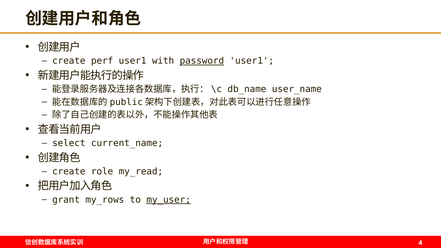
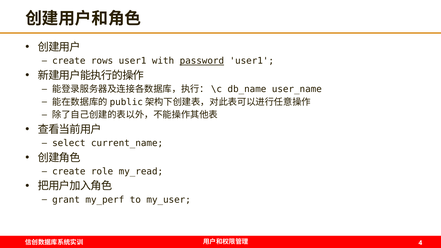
perf: perf -> rows
my_rows: my_rows -> my_perf
my_user underline: present -> none
